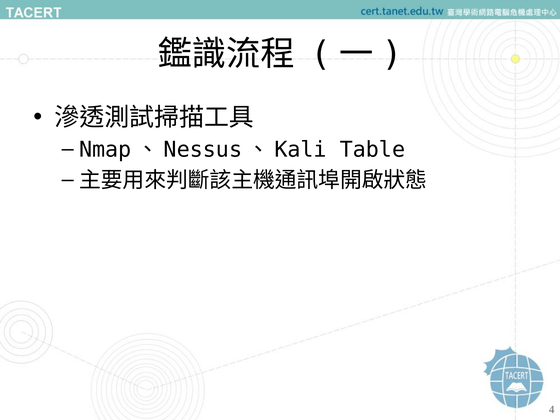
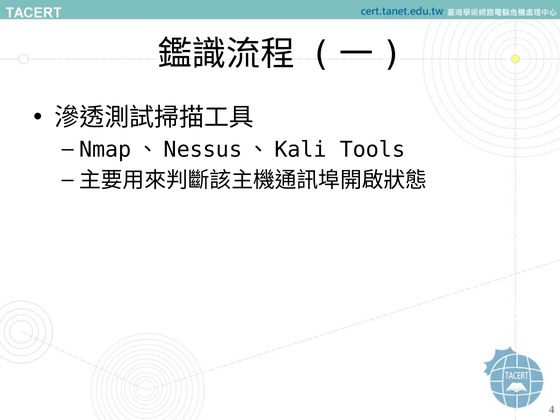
Table: Table -> Tools
